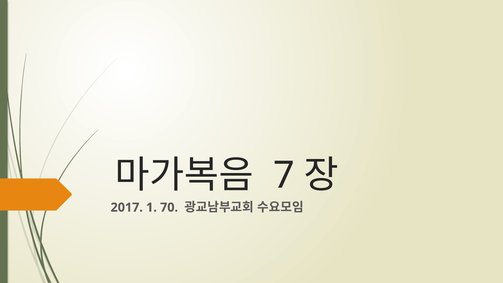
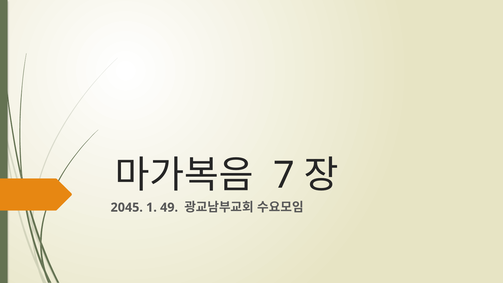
2017: 2017 -> 2045
70: 70 -> 49
